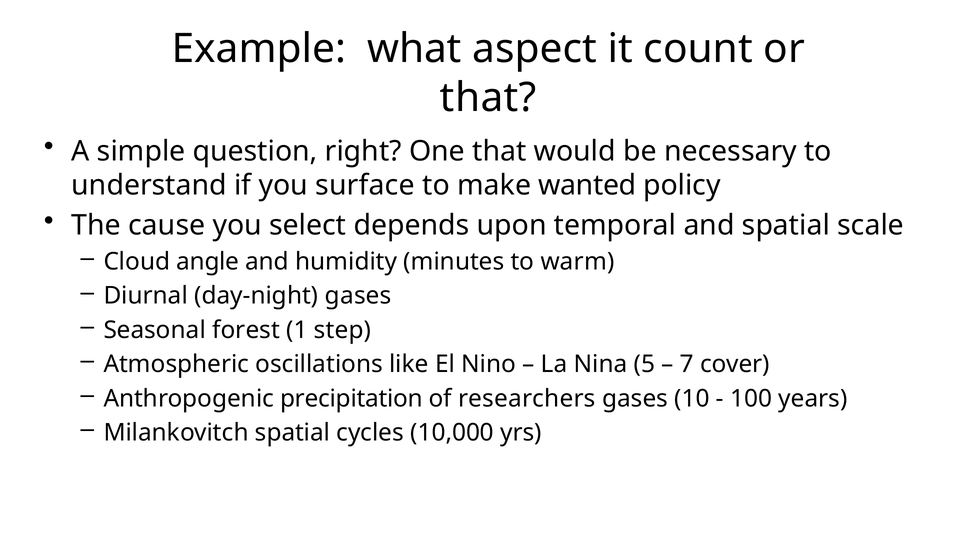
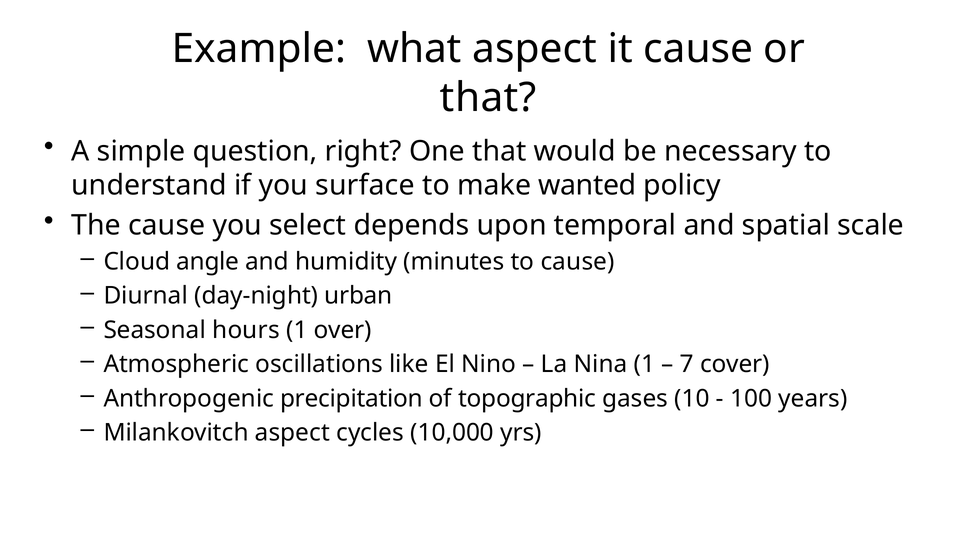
it count: count -> cause
to warm: warm -> cause
day-night gases: gases -> urban
forest: forest -> hours
step: step -> over
Nina 5: 5 -> 1
researchers: researchers -> topographic
Milankovitch spatial: spatial -> aspect
